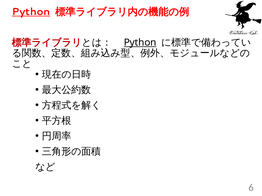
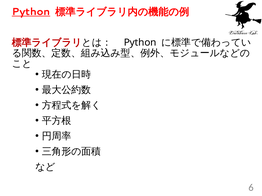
Python at (140, 43) underline: present -> none
